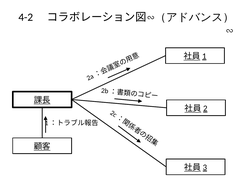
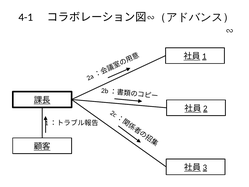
4-2: 4-2 -> 4-1
